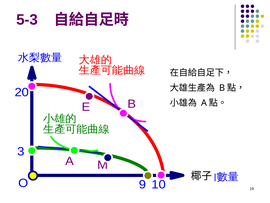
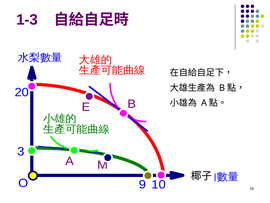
5-3: 5-3 -> 1-3
